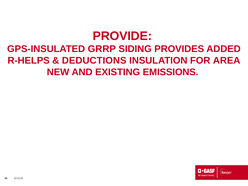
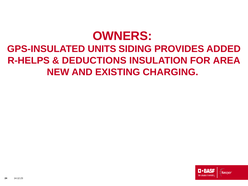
PROVIDE: PROVIDE -> OWNERS
GRRP: GRRP -> UNITS
EMISSIONS: EMISSIONS -> CHARGING
